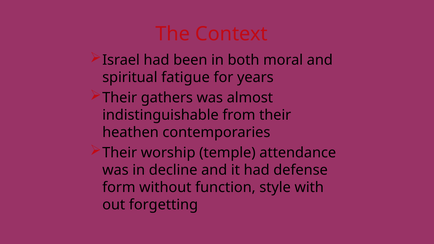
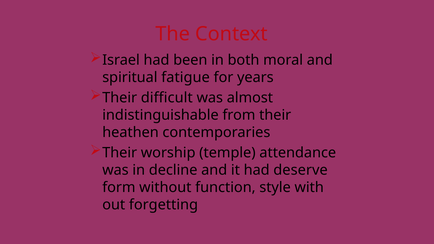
gathers: gathers -> difficult
defense: defense -> deserve
